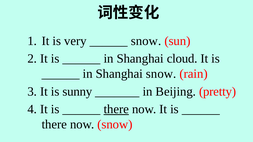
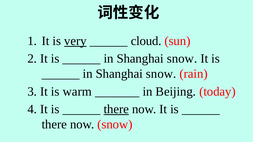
very underline: none -> present
snow at (146, 41): snow -> cloud
cloud at (182, 59): cloud -> snow
sunny: sunny -> warm
pretty: pretty -> today
